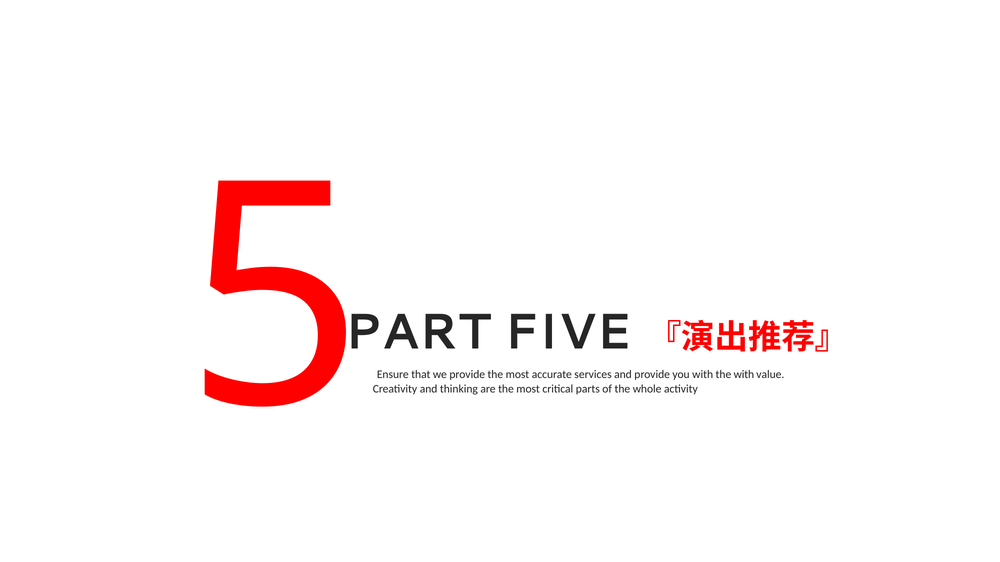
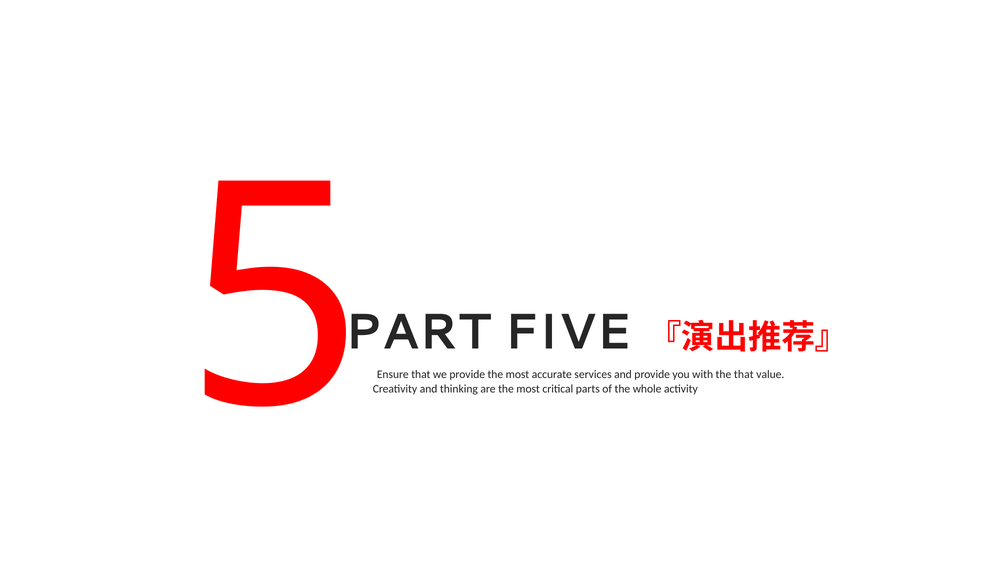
the with: with -> that
